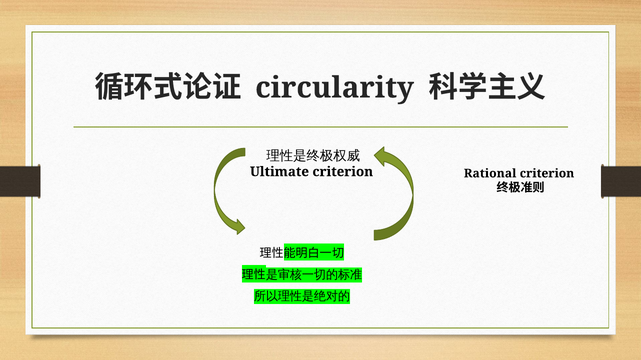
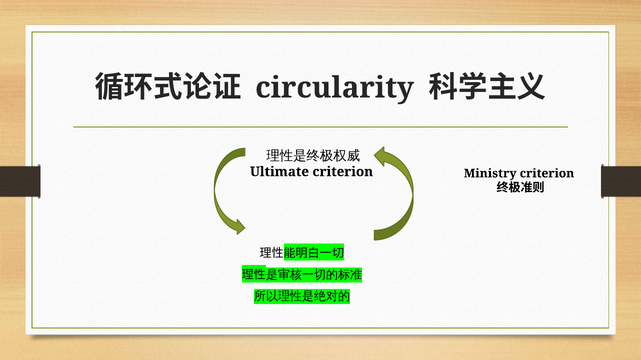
Rational: Rational -> Ministry
